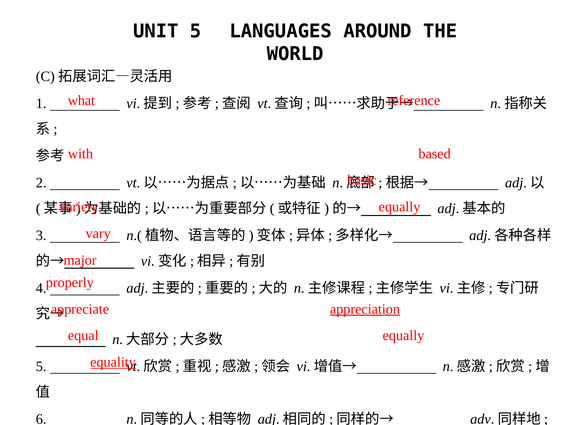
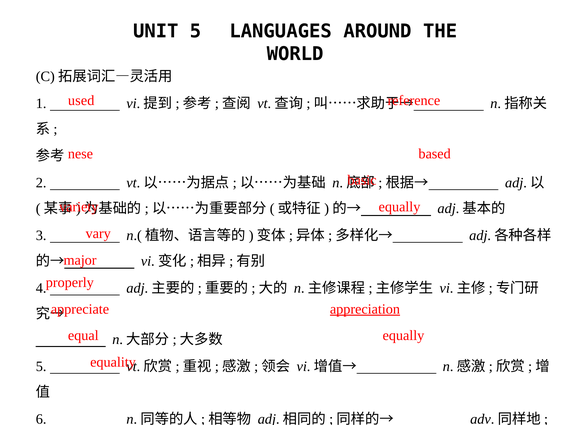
what: what -> used
with: with -> nese
equality underline: present -> none
